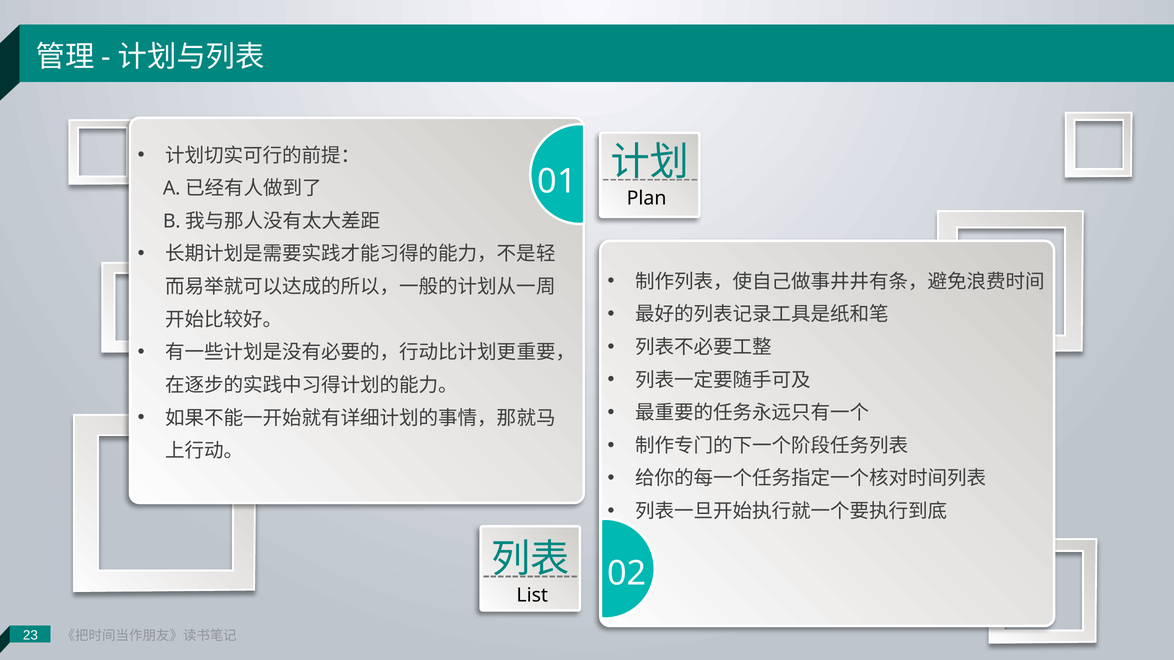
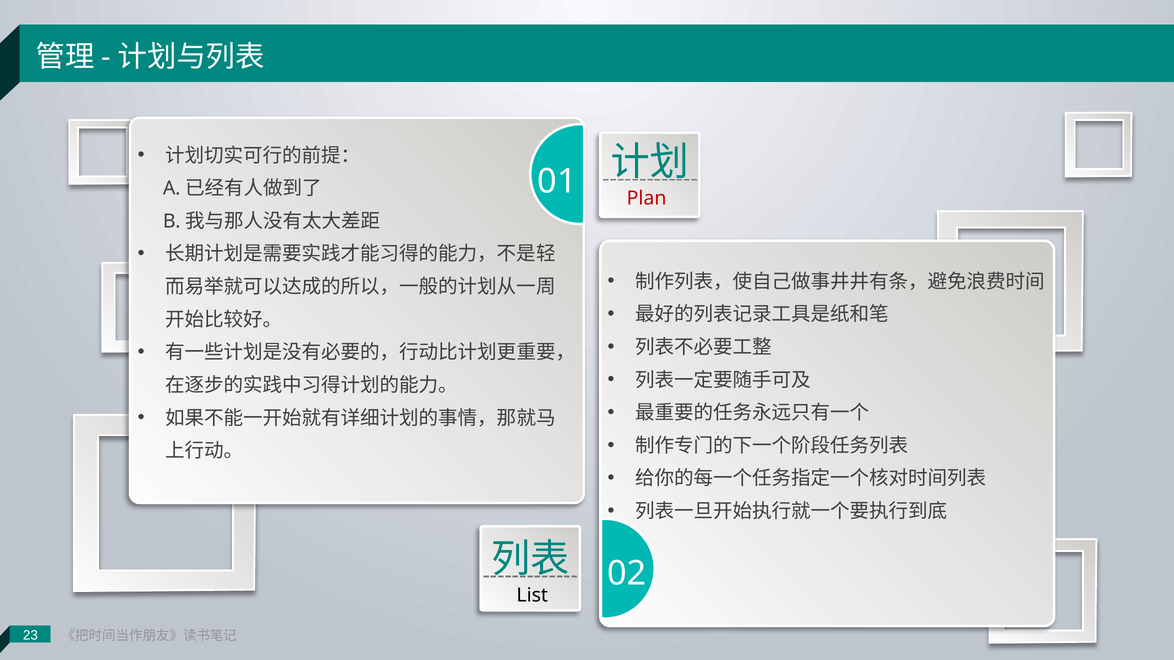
Plan colour: black -> red
